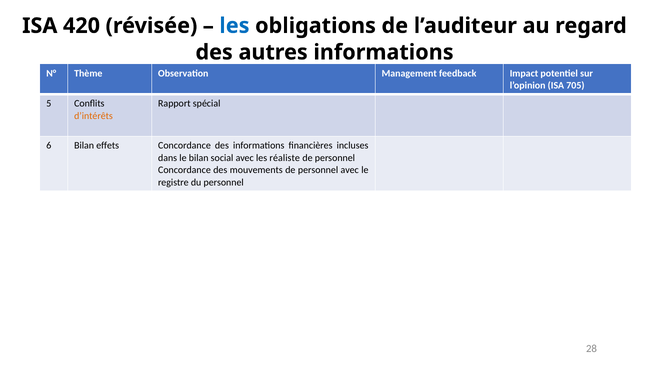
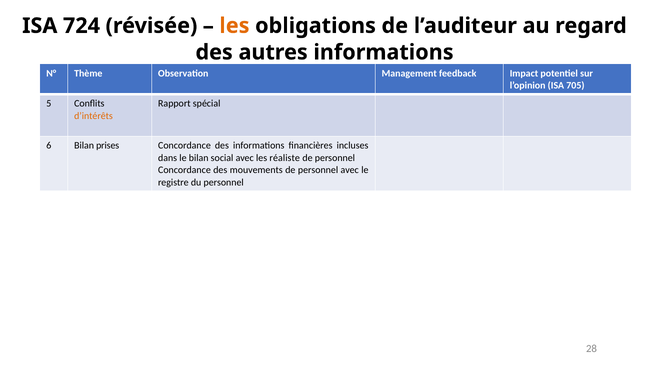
420: 420 -> 724
les at (234, 26) colour: blue -> orange
effets: effets -> prises
